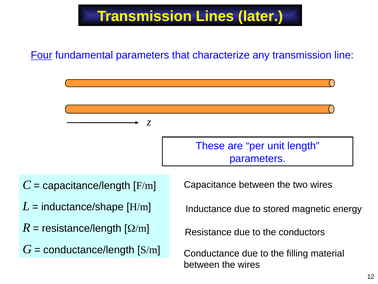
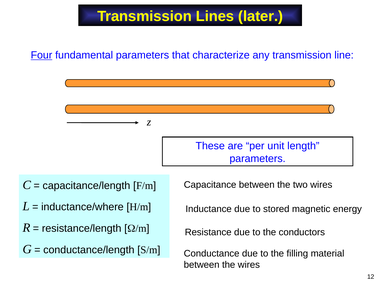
inductance/shape: inductance/shape -> inductance/where
